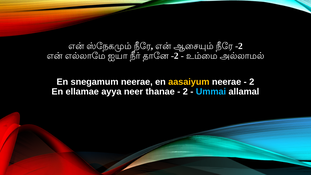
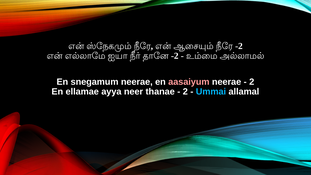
aasaiyum colour: yellow -> pink
